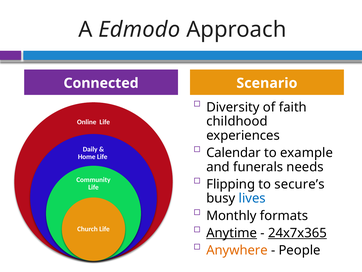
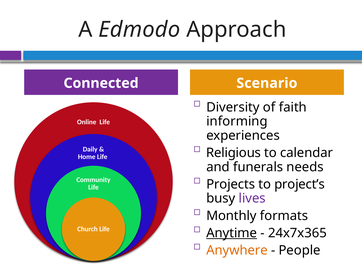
childhood: childhood -> informing
Calendar: Calendar -> Religious
example: example -> calendar
Flipping: Flipping -> Projects
secure’s: secure’s -> project’s
lives colour: blue -> purple
24x7x365 underline: present -> none
